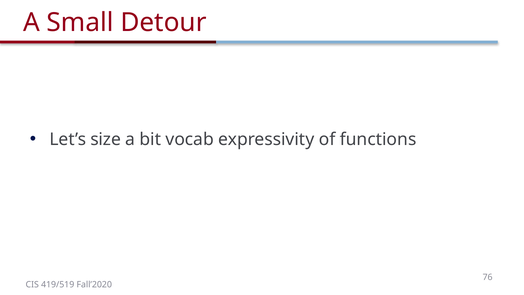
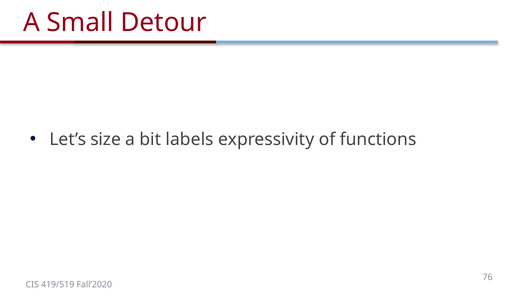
vocab: vocab -> labels
